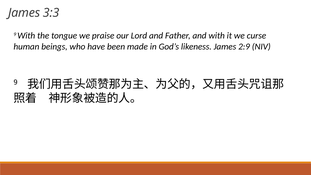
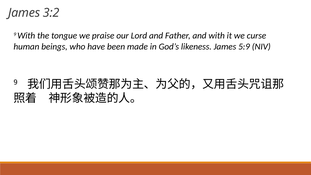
3:3: 3:3 -> 3:2
2:9: 2:9 -> 5:9
